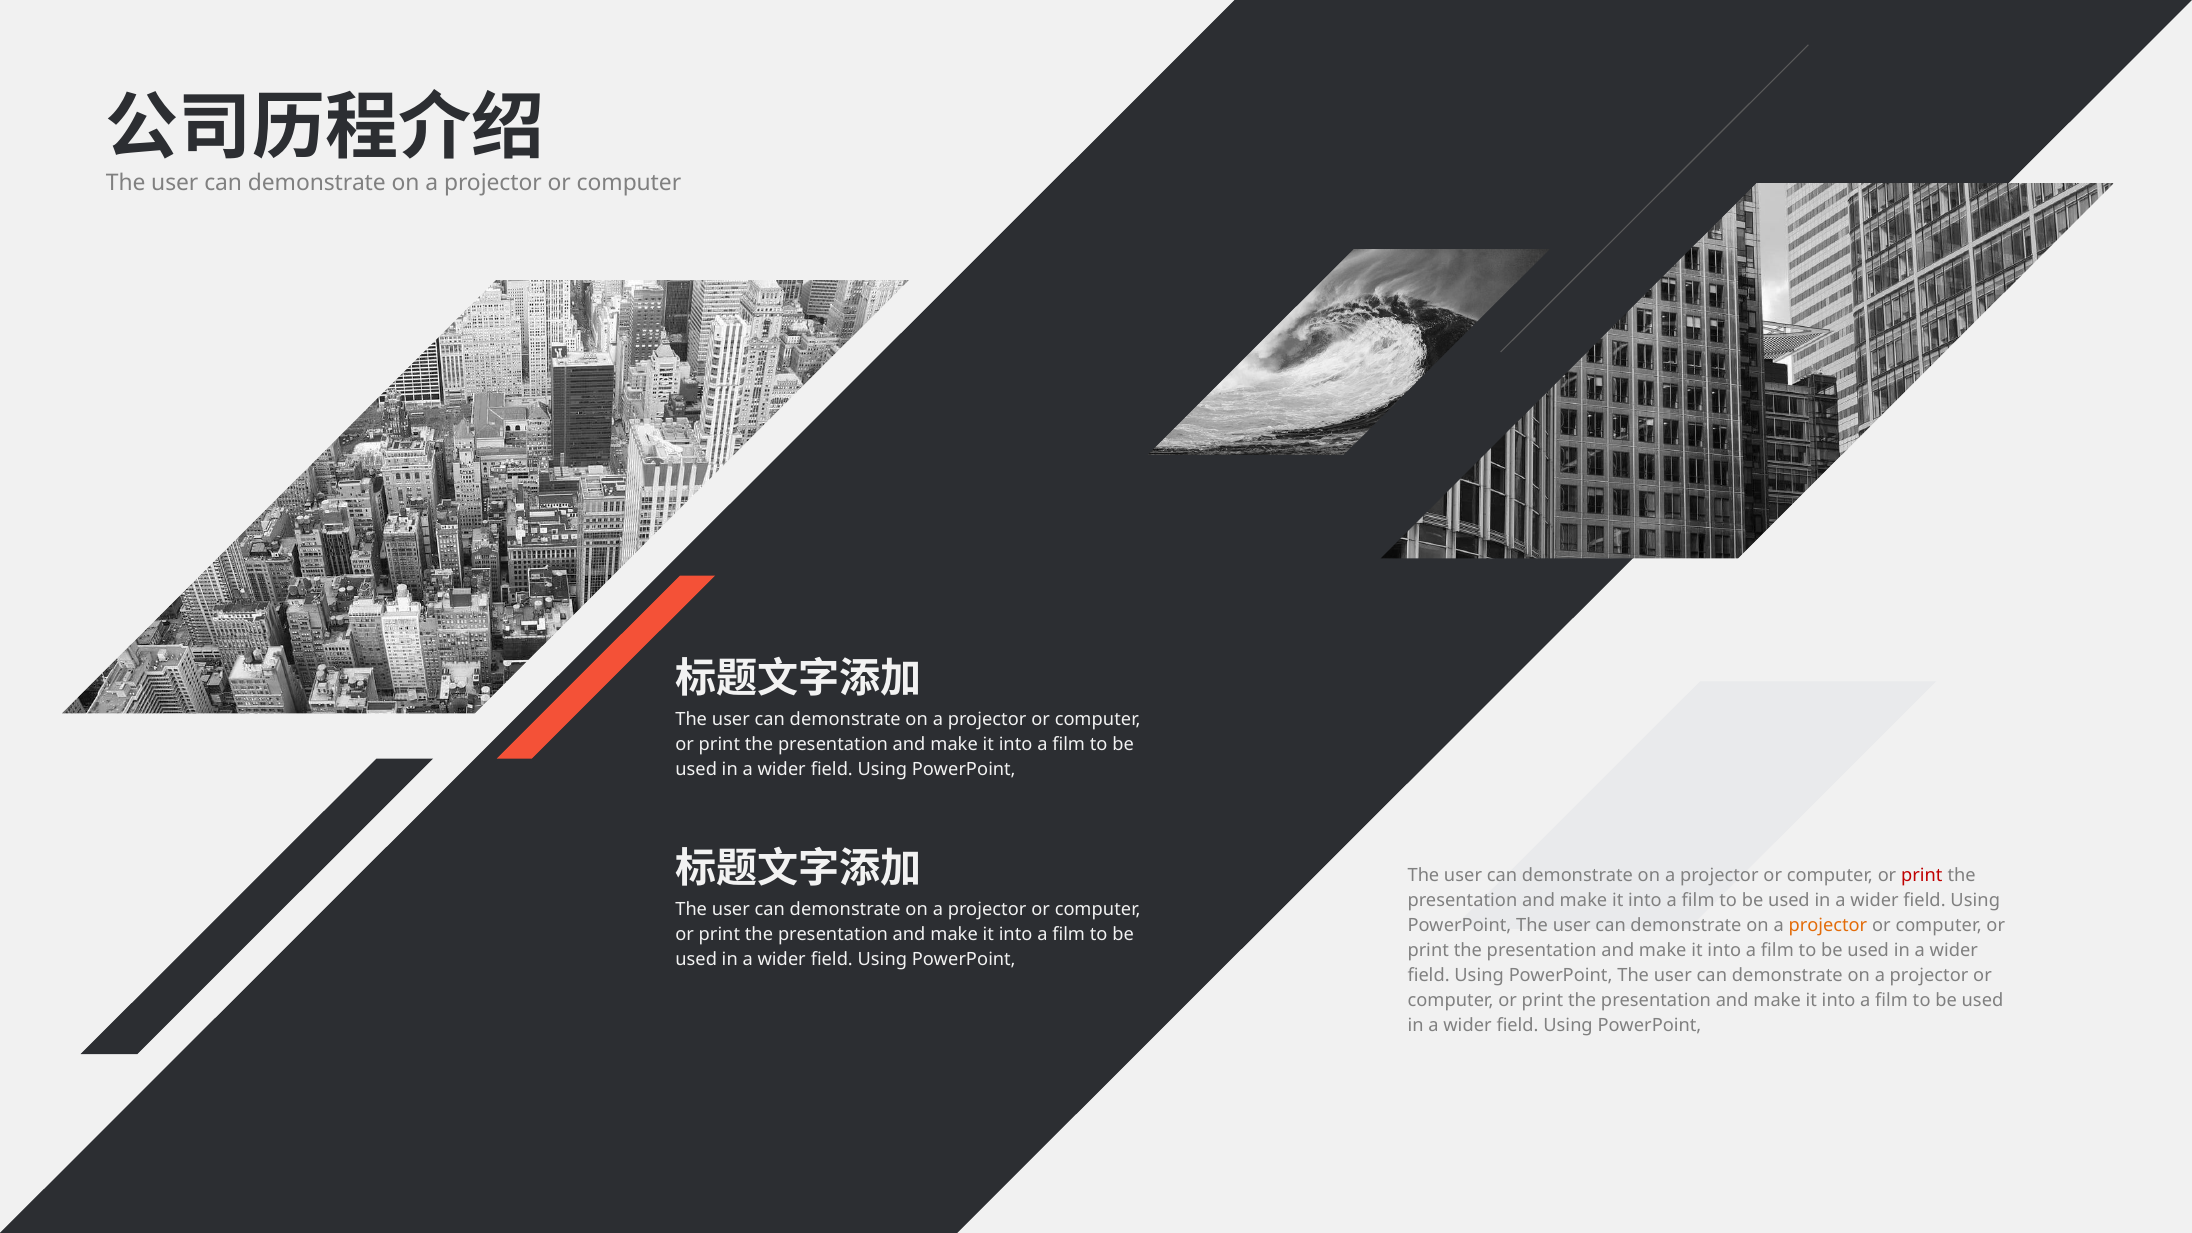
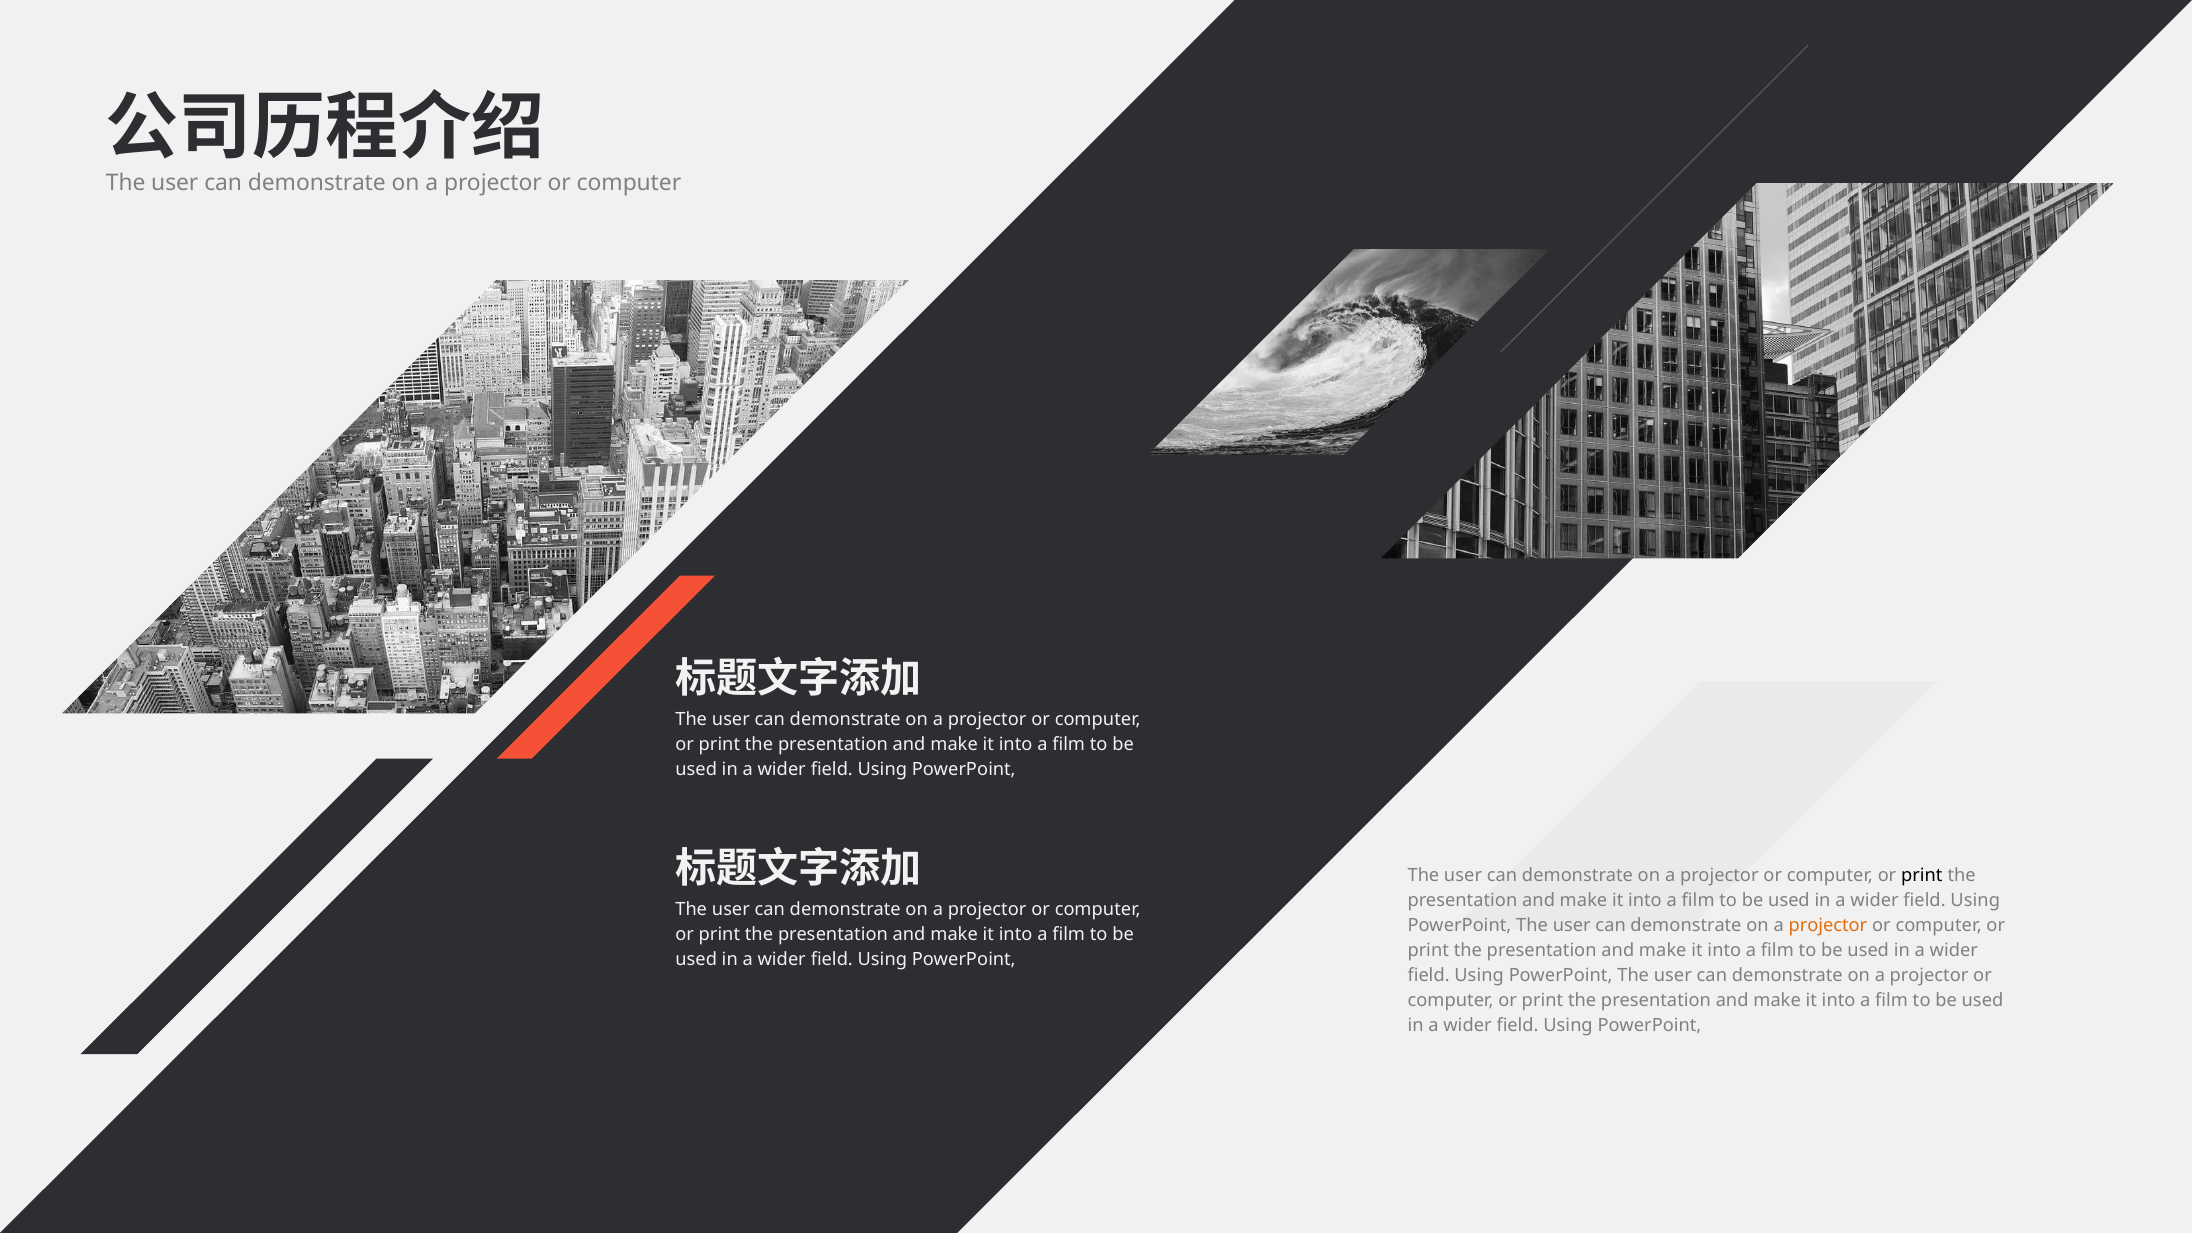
print at (1922, 876) colour: red -> black
